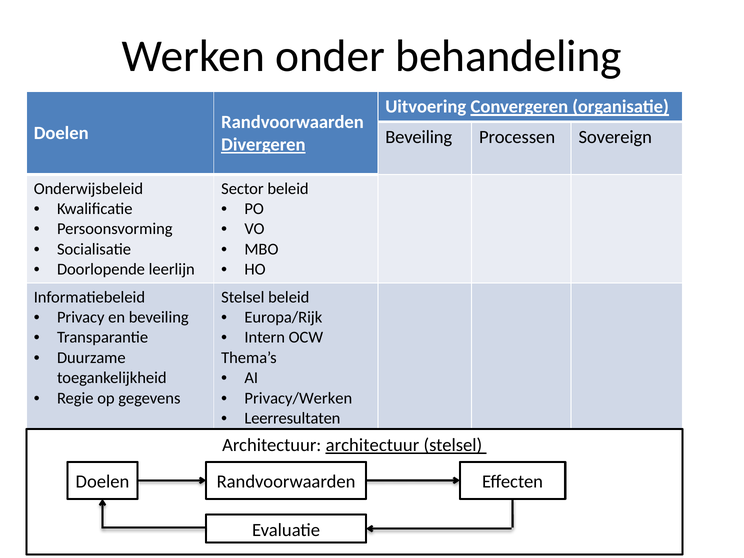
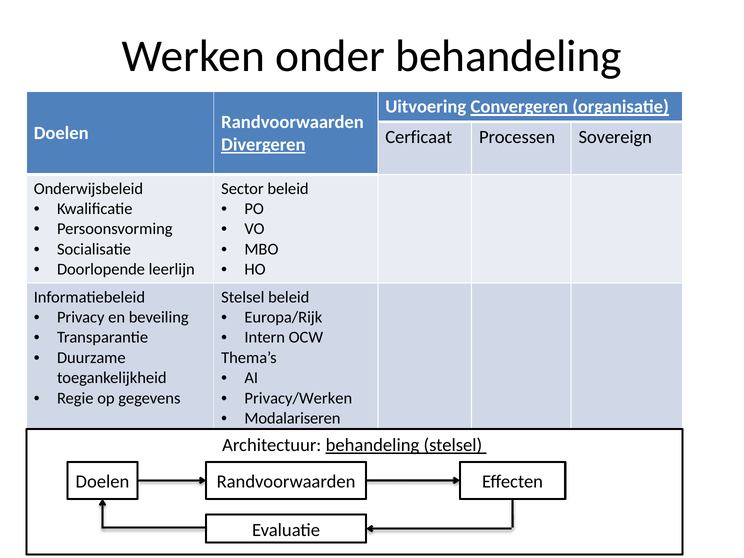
Beveiling at (419, 137): Beveiling -> Cerficaat
Leerresultaten: Leerresultaten -> Modalariseren
architectuur at (372, 445): architectuur -> behandeling
